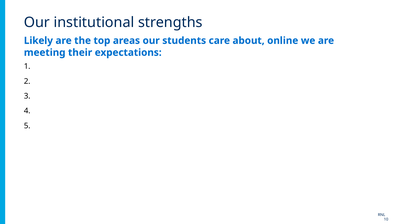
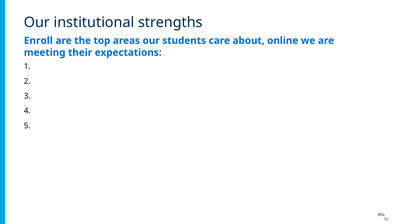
Likely: Likely -> Enroll
